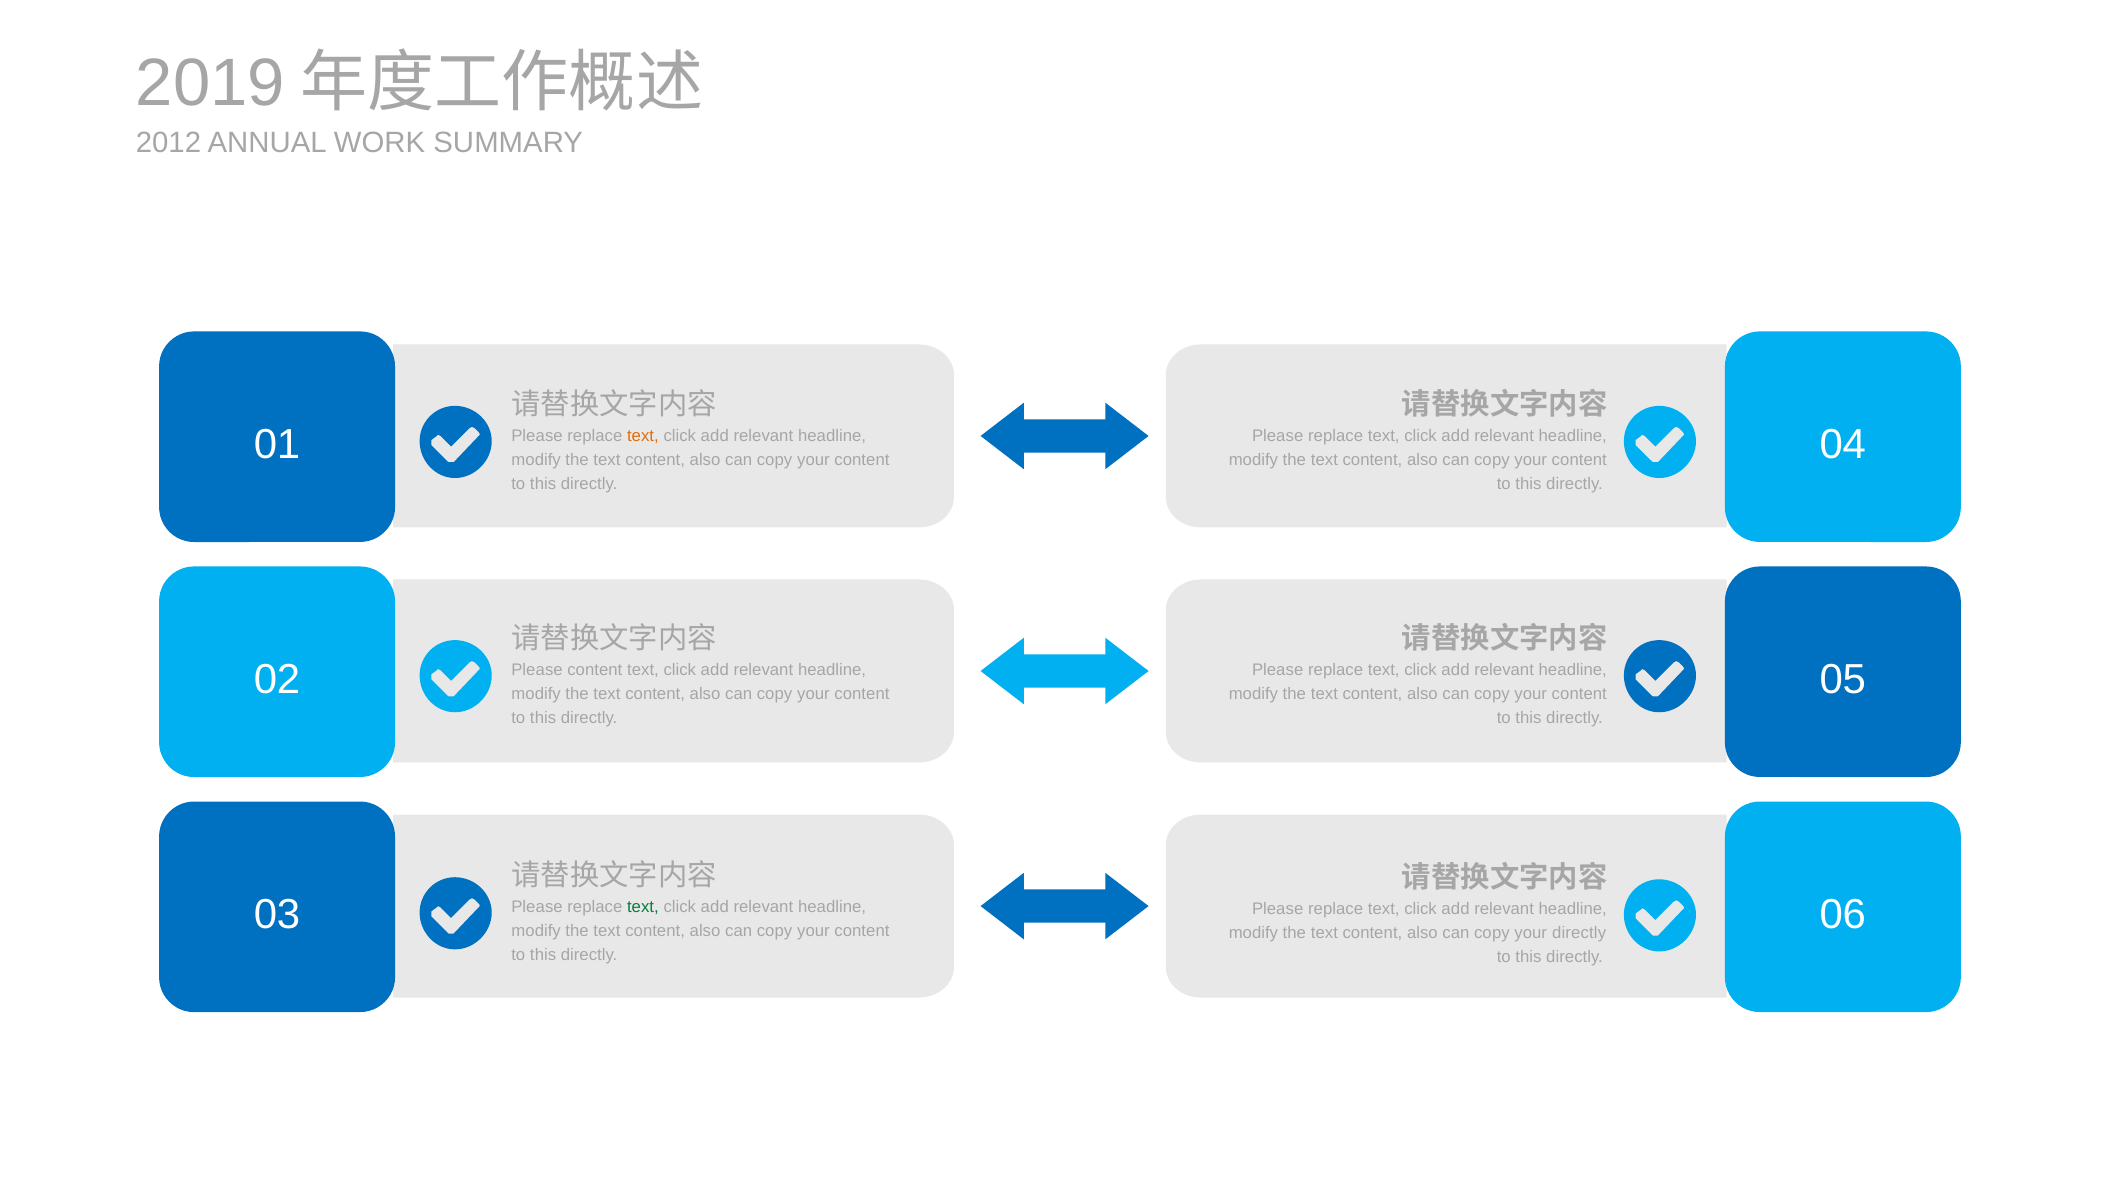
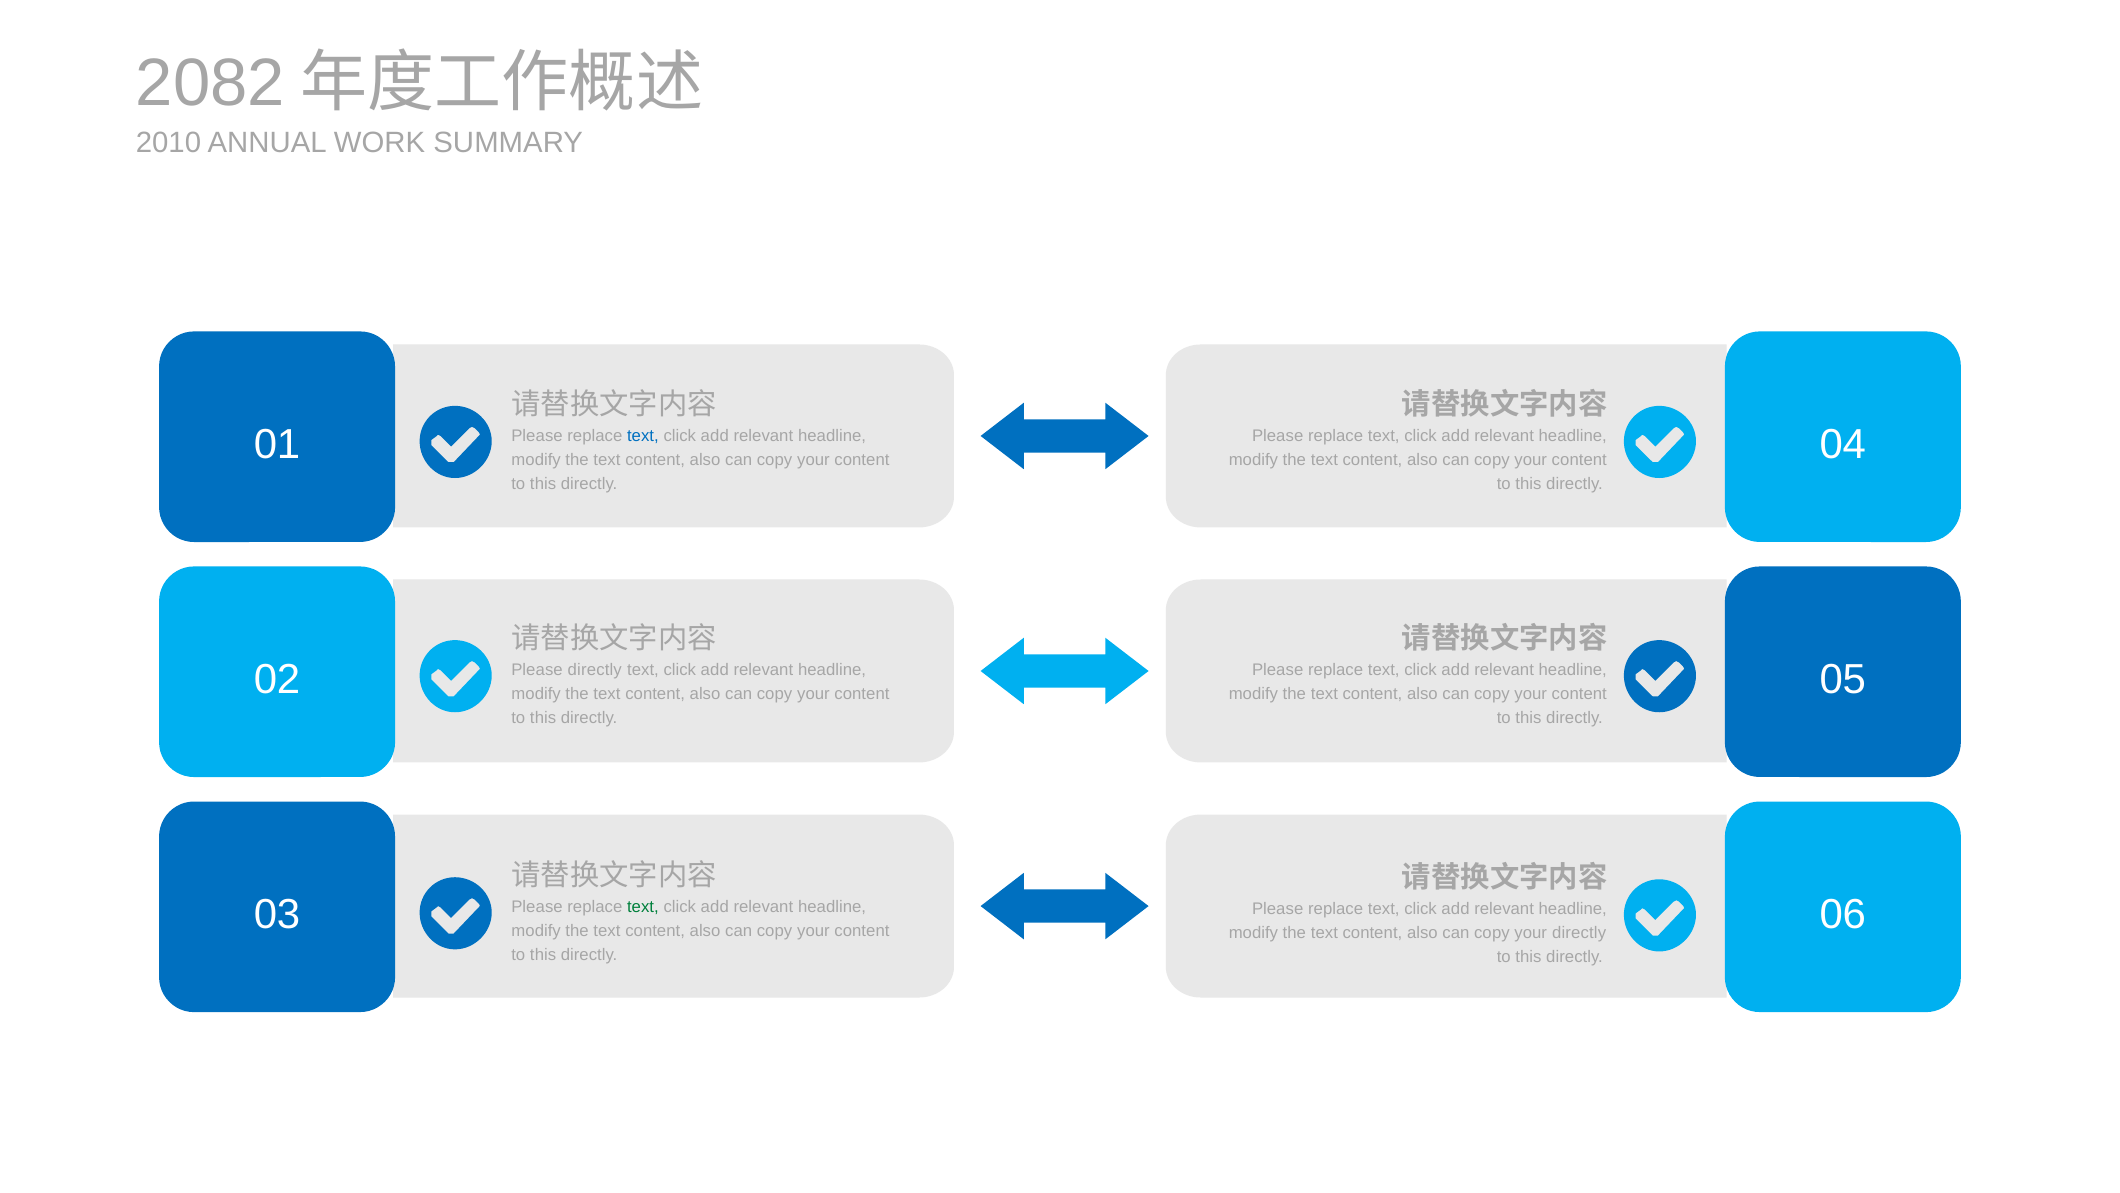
2019: 2019 -> 2082
2012: 2012 -> 2010
text at (643, 435) colour: orange -> blue
Please content: content -> directly
